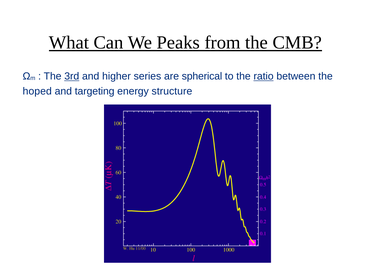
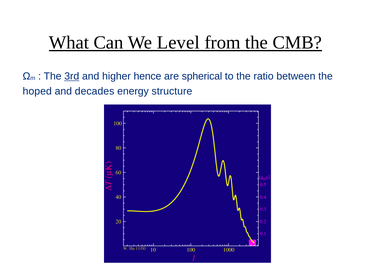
Peaks: Peaks -> Level
series: series -> hence
ratio underline: present -> none
targeting: targeting -> decades
